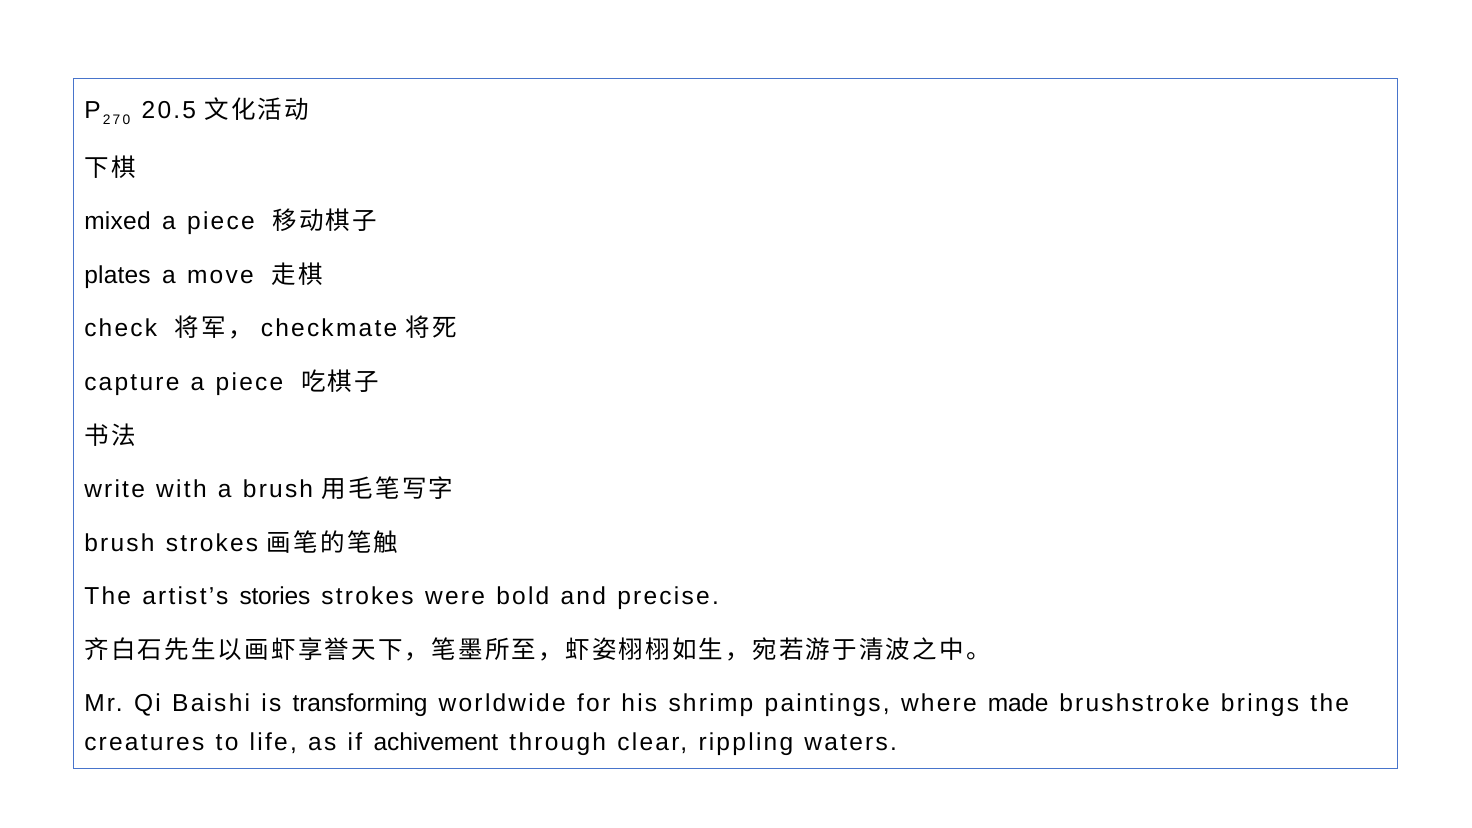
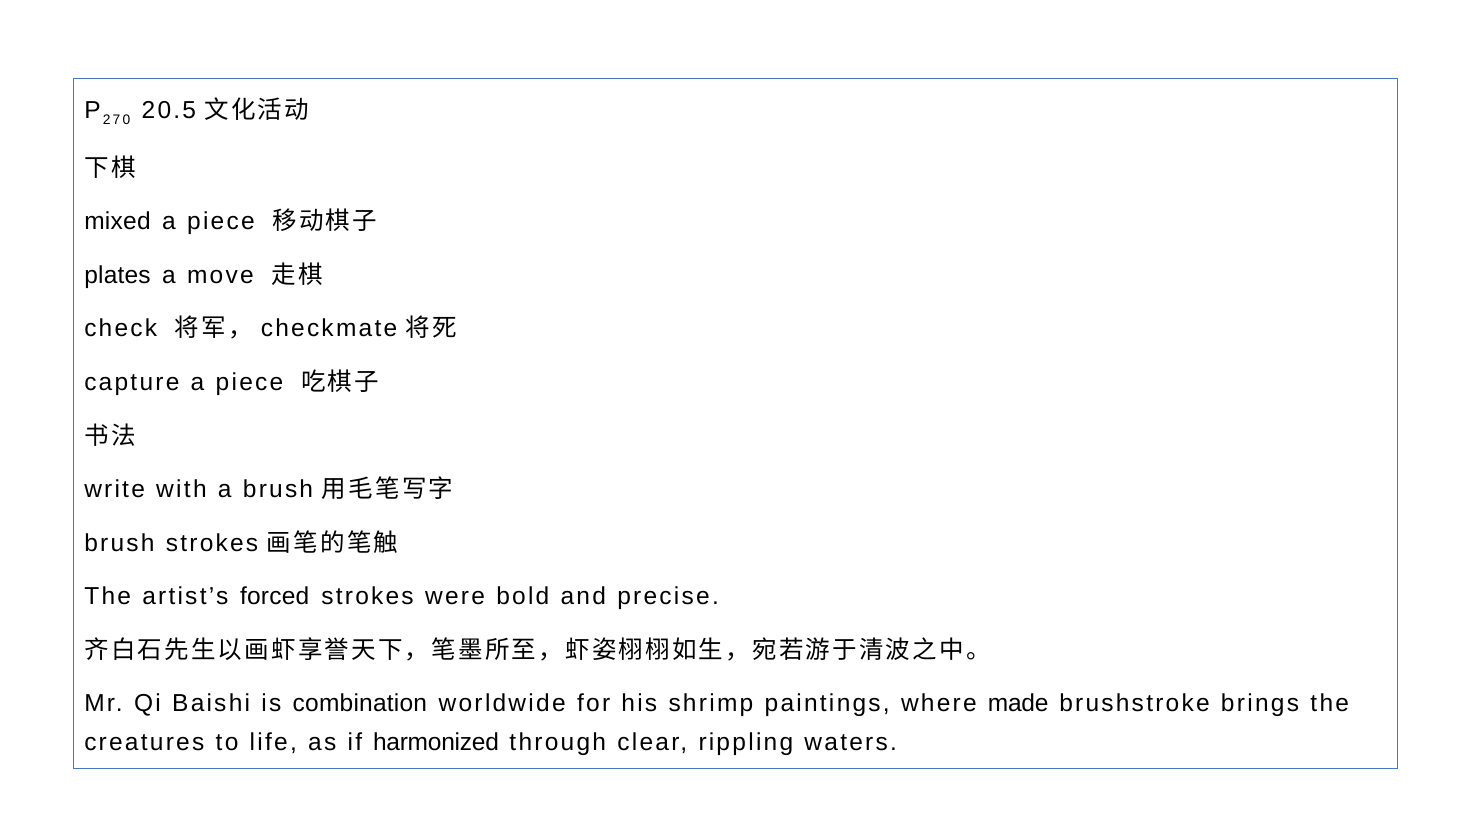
stories: stories -> forced
transforming: transforming -> combination
achivement: achivement -> harmonized
